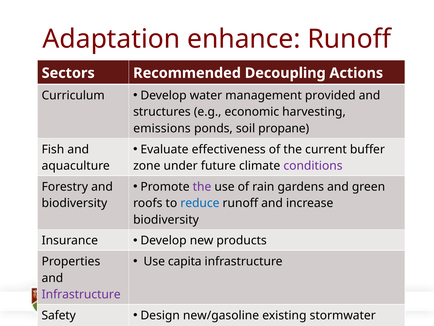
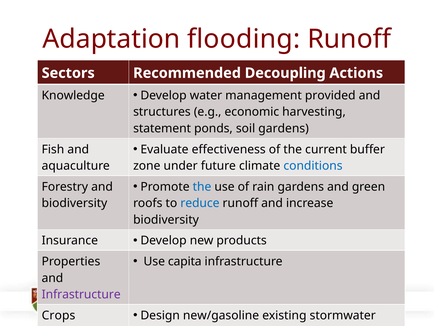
enhance: enhance -> flooding
Curriculum: Curriculum -> Knowledge
emissions: emissions -> statement
soil propane: propane -> gardens
conditions colour: purple -> blue
the at (202, 186) colour: purple -> blue
Safety: Safety -> Crops
